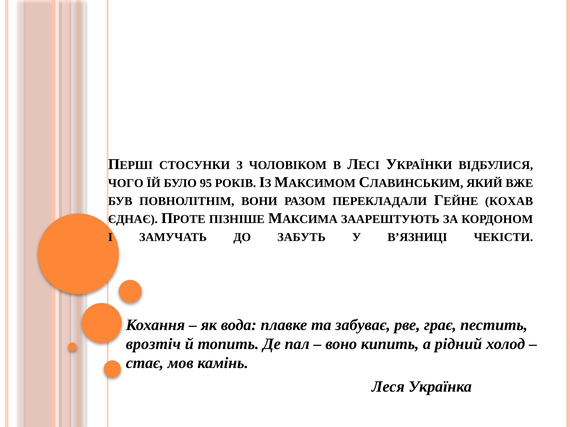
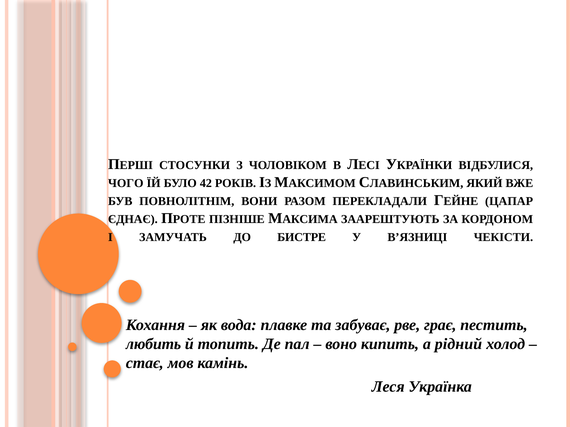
95: 95 -> 42
КОХАВ: КОХАВ -> ЦАПАР
ЗАБУТЬ: ЗАБУТЬ -> БИСТРЕ
врозтіч: врозтіч -> любить
